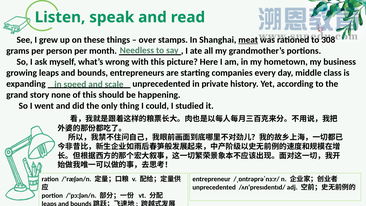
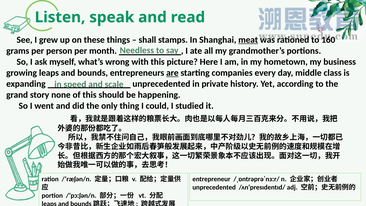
over: over -> shall
308: 308 -> 160
are underline: none -> present
